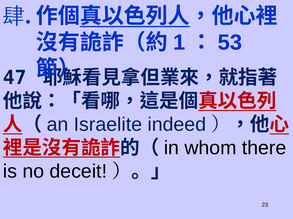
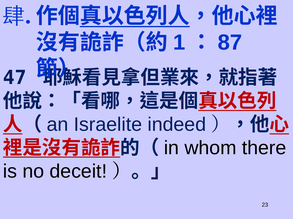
53: 53 -> 87
